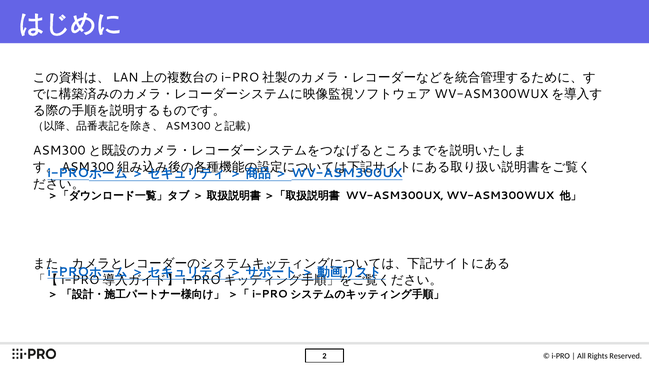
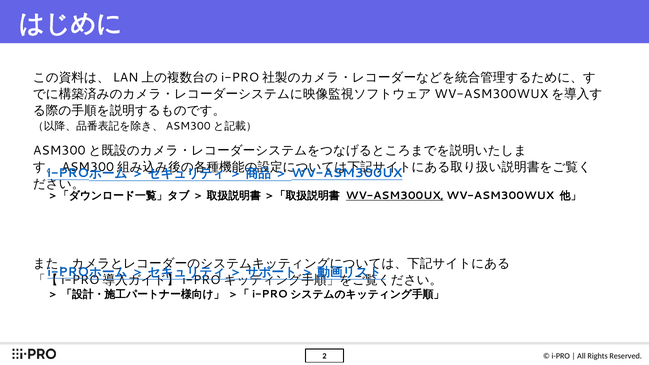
WV-ASM300UX at (395, 196) underline: none -> present
